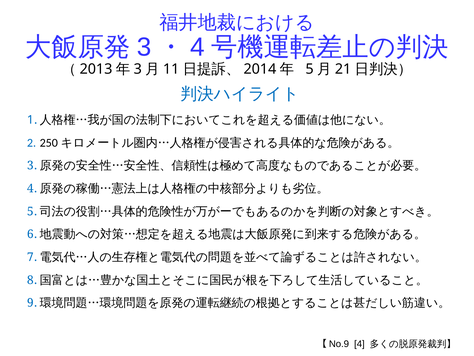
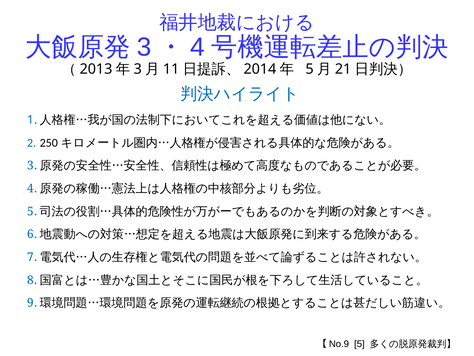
【No.9 4: 4 -> 5
